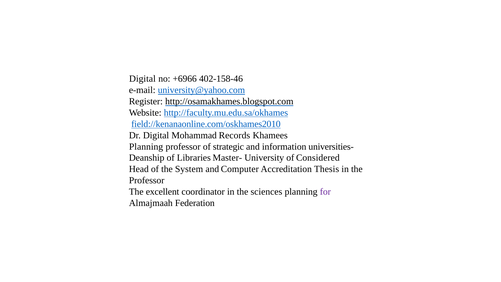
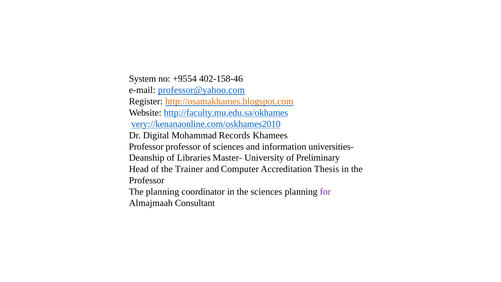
Digital at (142, 79): Digital -> System
+6966: +6966 -> +9554
university@yahoo.com: university@yahoo.com -> professor@yahoo.com
http://osamakhames.blogspot.com colour: black -> orange
field://kenanaonline.com/oskhames2010: field://kenanaonline.com/oskhames2010 -> very://kenanaonline.com/oskhames2010
Planning at (146, 146): Planning -> Professor
of strategic: strategic -> sciences
Considered: Considered -> Preliminary
System: System -> Trainer
The excellent: excellent -> planning
Federation: Federation -> Consultant
